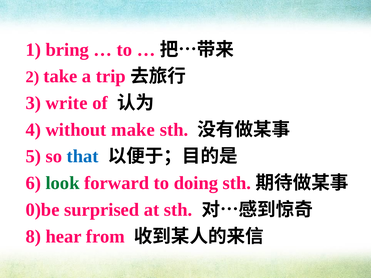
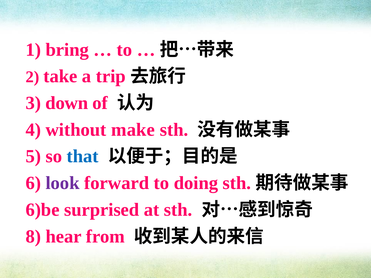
write: write -> down
look colour: green -> purple
0)be: 0)be -> 6)be
